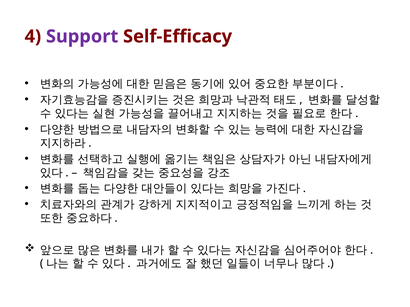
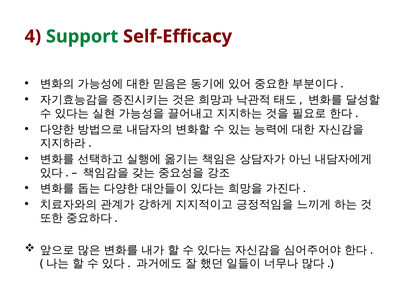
Support colour: purple -> green
